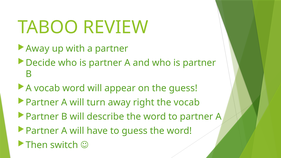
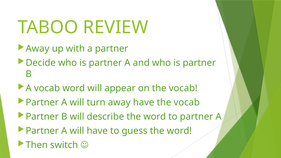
on the guess: guess -> vocab
away right: right -> have
